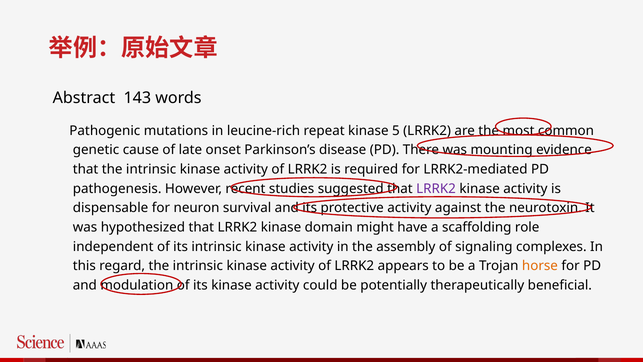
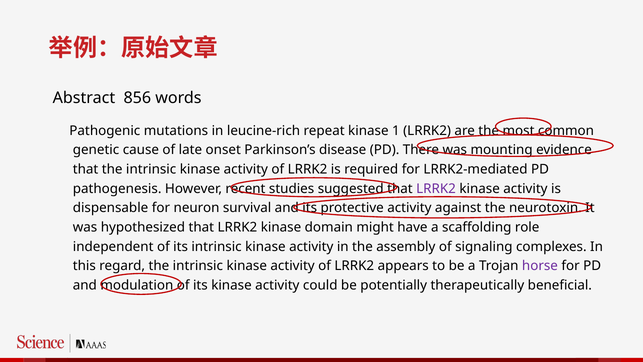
143: 143 -> 856
5: 5 -> 1
horse colour: orange -> purple
